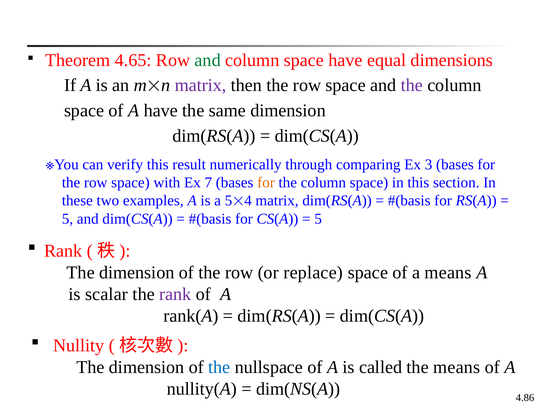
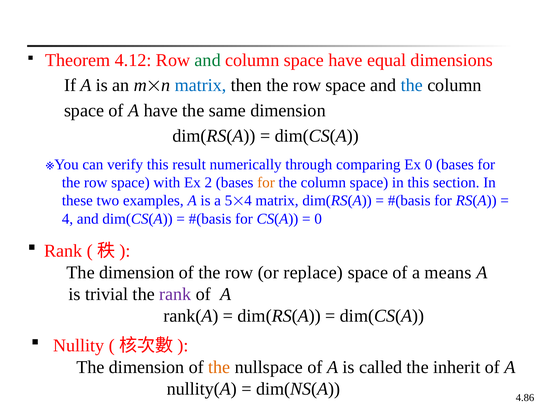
4.65: 4.65 -> 4.12
matrix at (201, 85) colour: purple -> blue
the at (412, 85) colour: purple -> blue
Ex 3: 3 -> 0
7: 7 -> 2
5 at (67, 219): 5 -> 4
5 at (318, 219): 5 -> 0
scalar: scalar -> trivial
the at (219, 368) colour: blue -> orange
the means: means -> inherit
